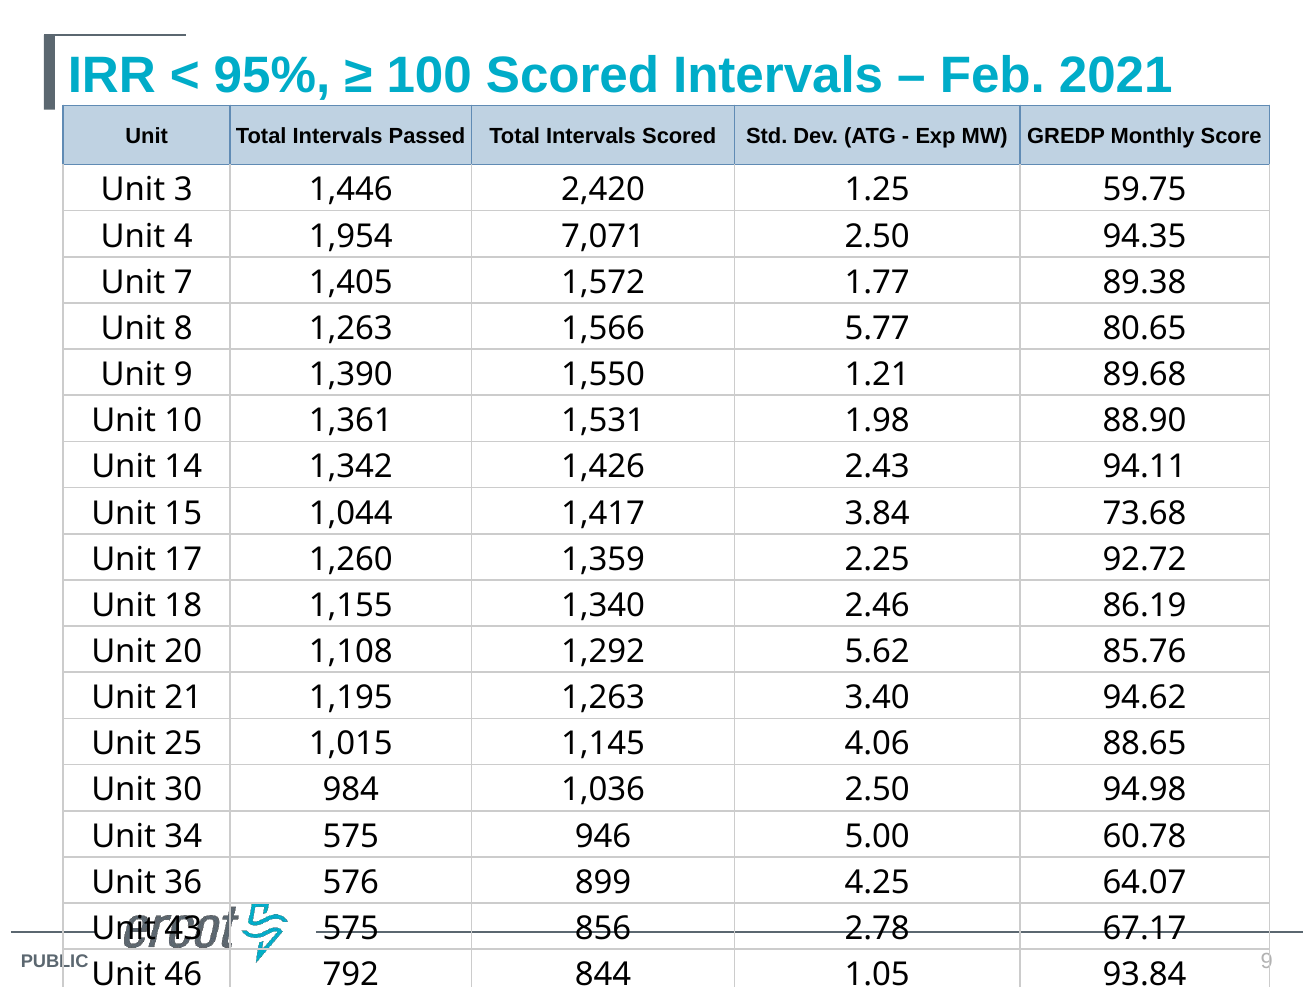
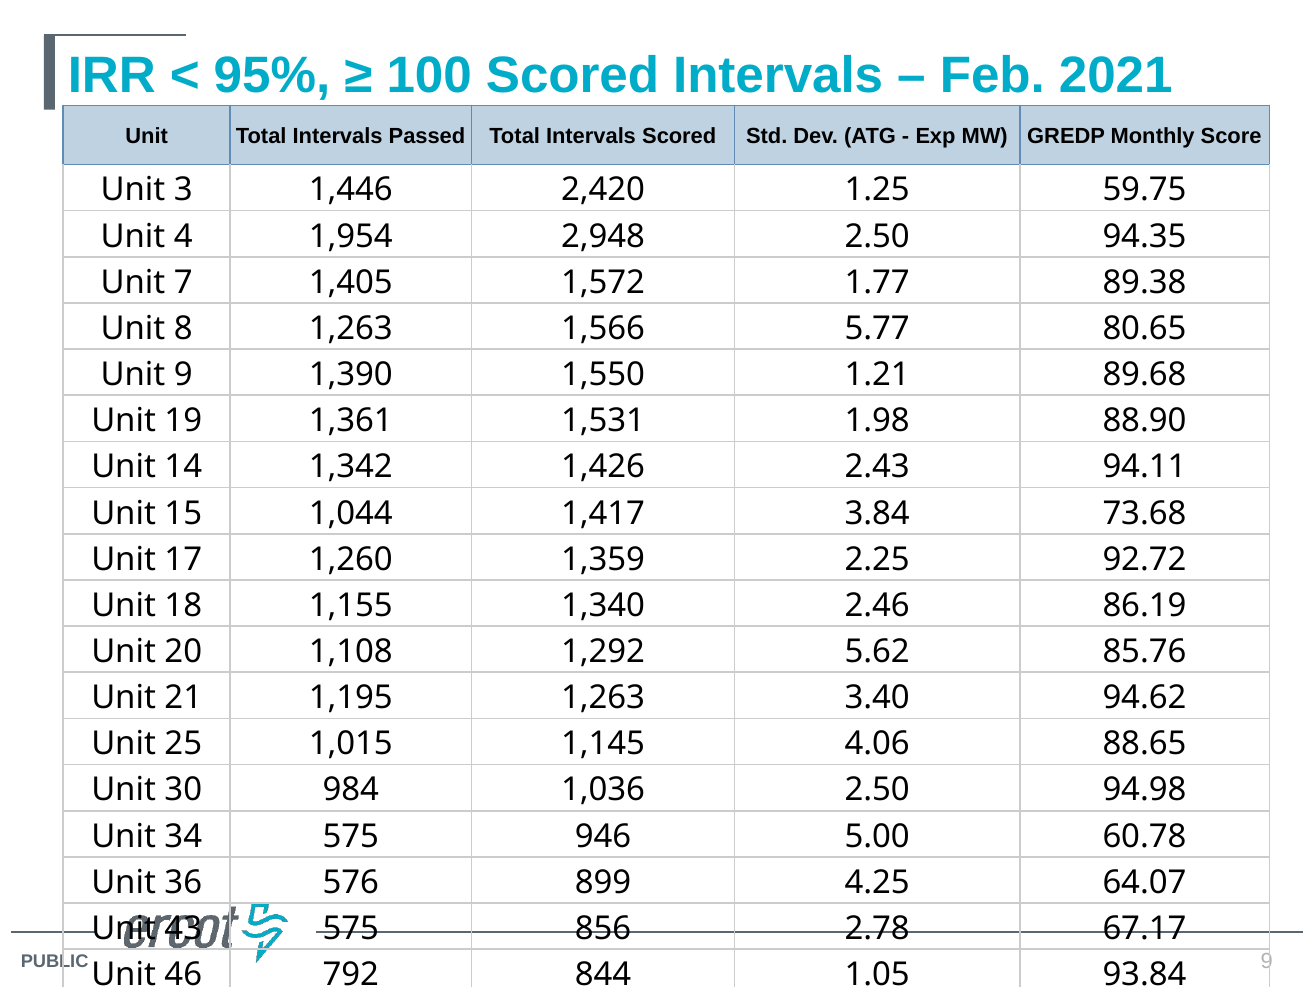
7,071: 7,071 -> 2,948
10: 10 -> 19
